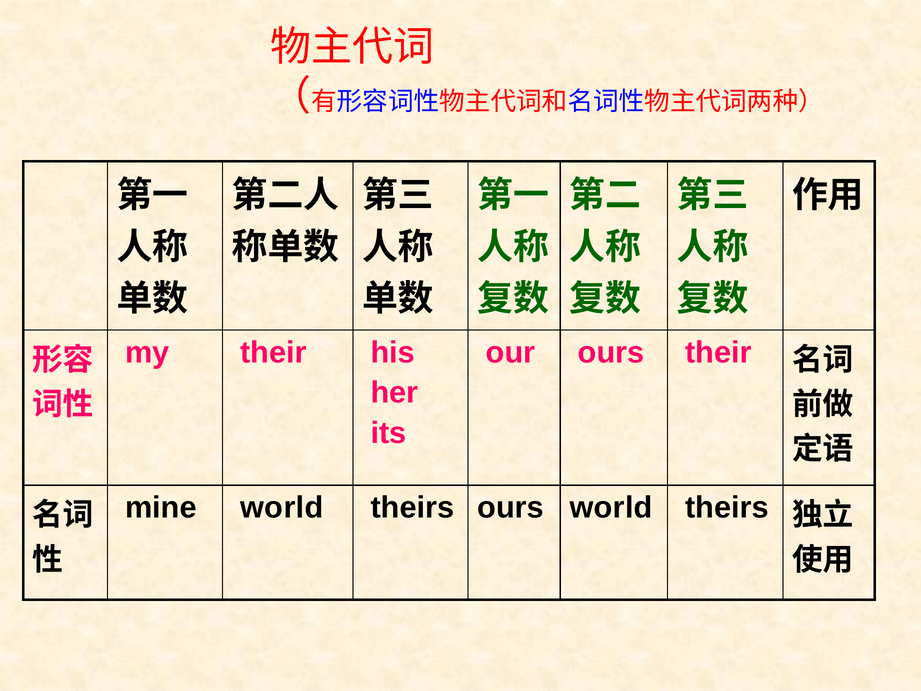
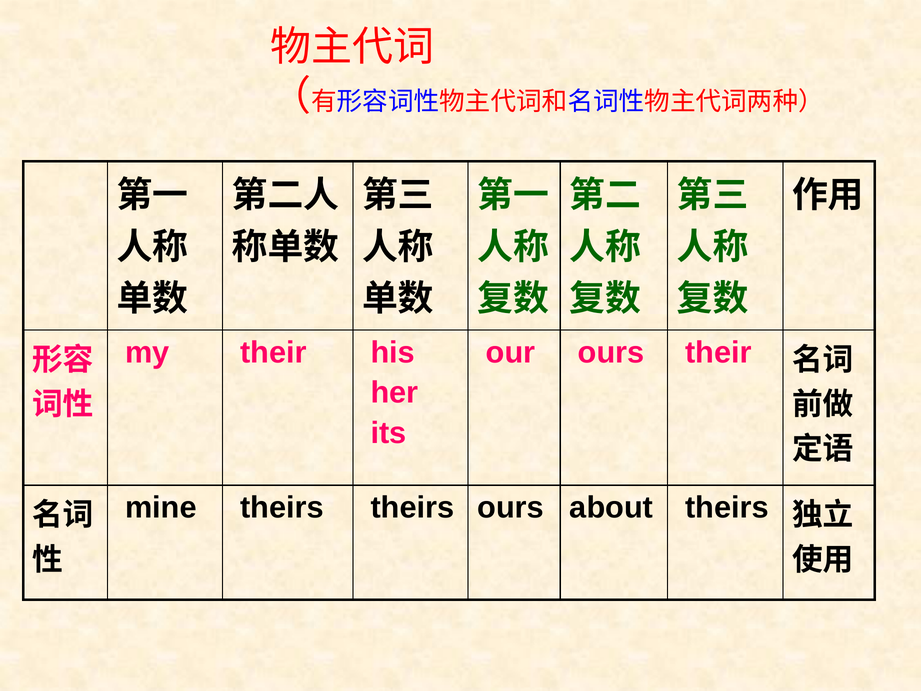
mine world: world -> theirs
ours world: world -> about
